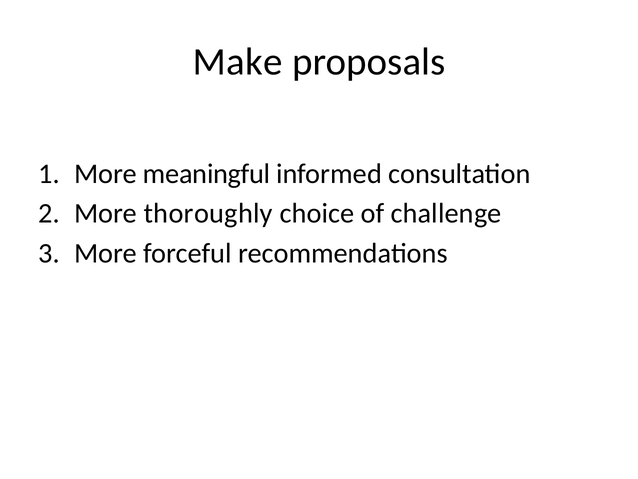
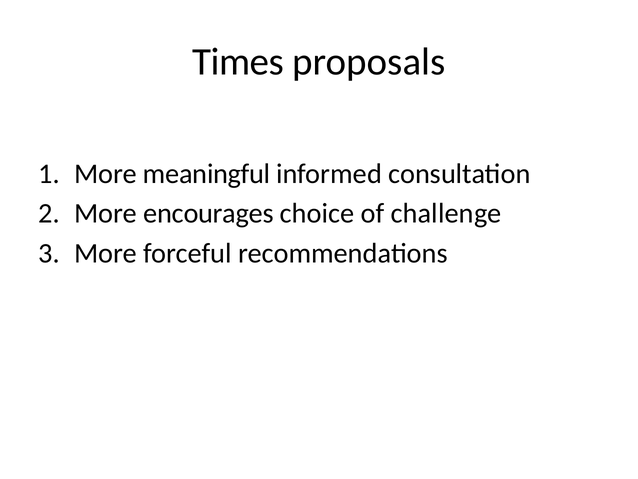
Make: Make -> Times
thoroughly: thoroughly -> encourages
